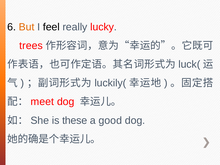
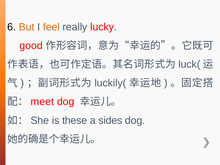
feel colour: black -> orange
trees: trees -> good
good: good -> sides
